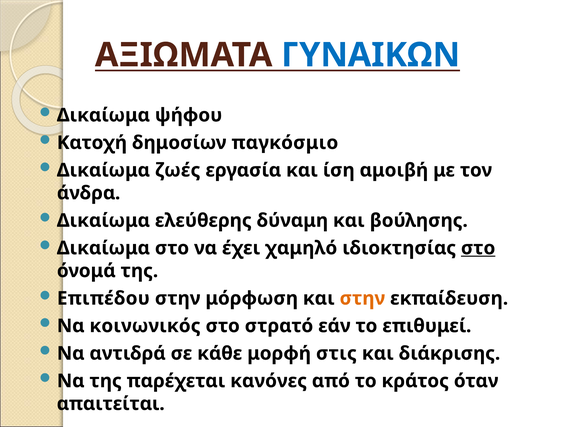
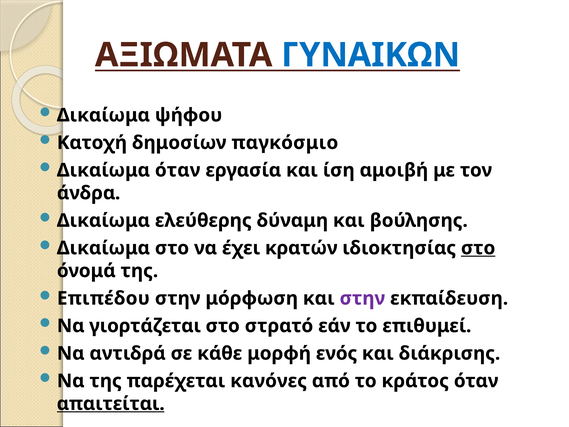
Δικαίωμα ζωές: ζωές -> όταν
χαμηλό: χαμηλό -> κρατών
στην at (362, 298) colour: orange -> purple
κοινωνικός: κοινωνικός -> γιορτάζεται
στις: στις -> ενός
απαιτείται underline: none -> present
